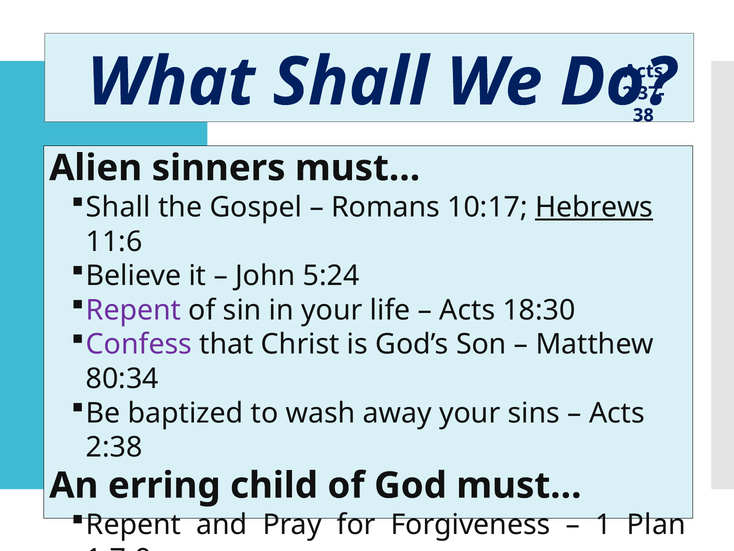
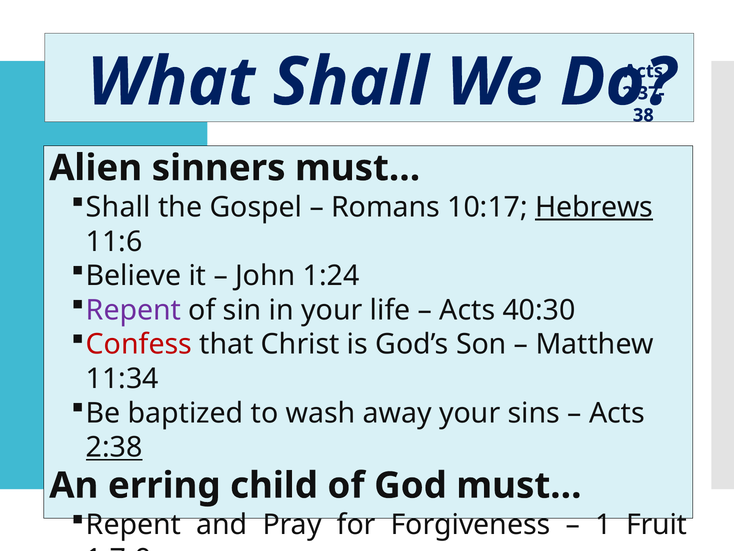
5:24: 5:24 -> 1:24
18:30: 18:30 -> 40:30
Confess colour: purple -> red
80:34: 80:34 -> 11:34
2:38 underline: none -> present
Plan: Plan -> Fruit
